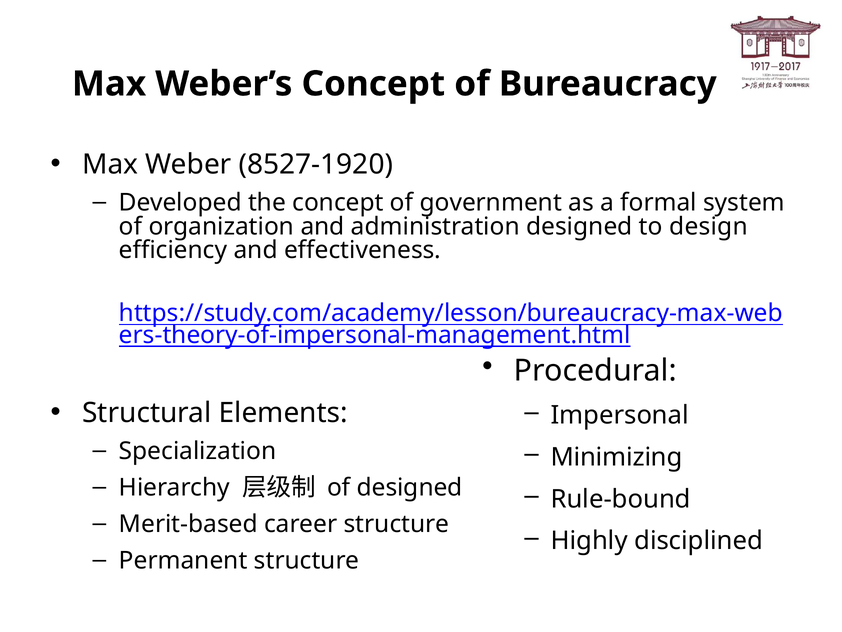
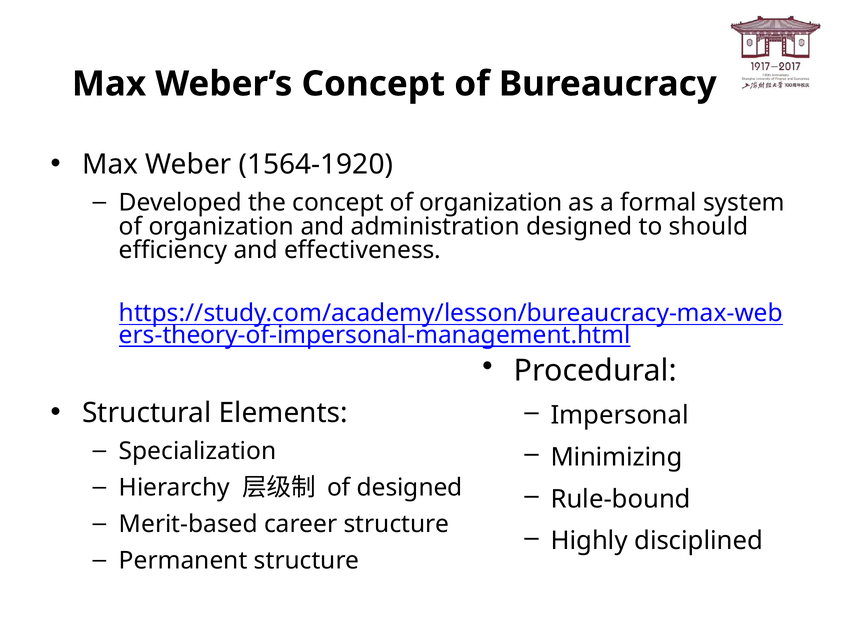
8527-1920: 8527-1920 -> 1564-1920
concept of government: government -> organization
design: design -> should
